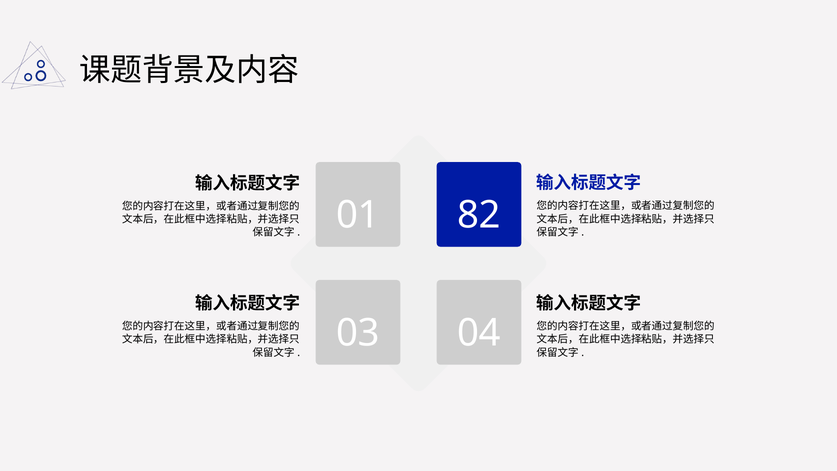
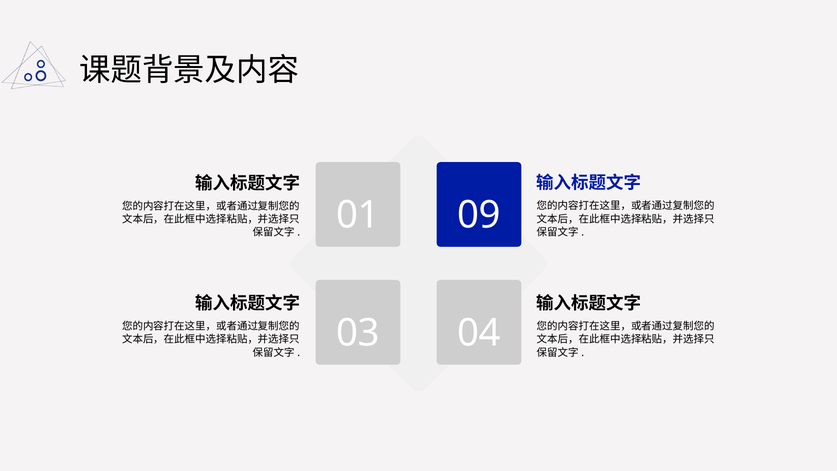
82: 82 -> 09
